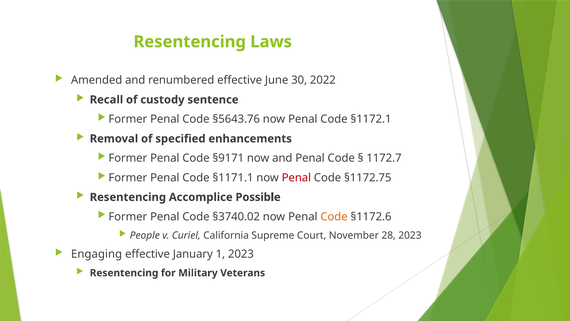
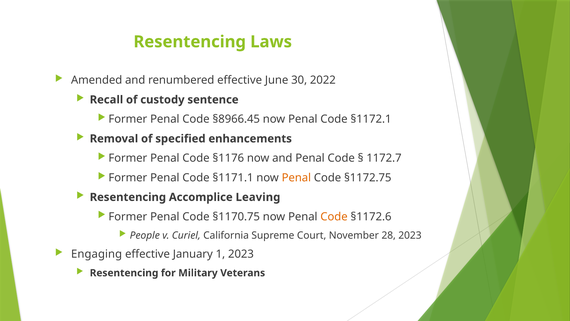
§5643.76: §5643.76 -> §8966.45
§9171: §9171 -> §1176
Penal at (296, 177) colour: red -> orange
Possible: Possible -> Leaving
§3740.02: §3740.02 -> §1170.75
